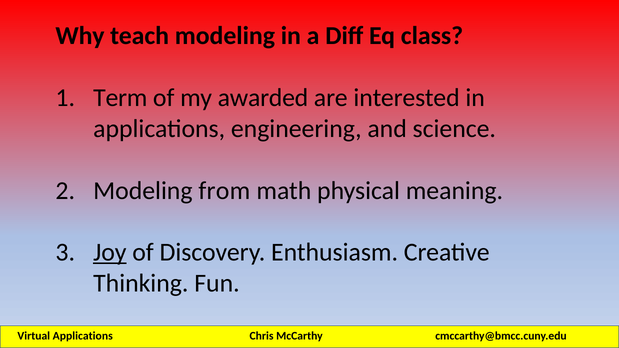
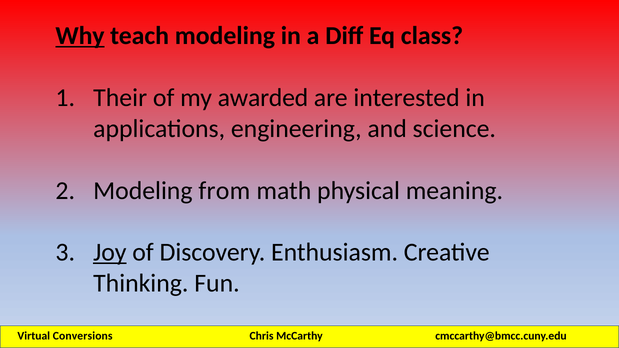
Why underline: none -> present
Term: Term -> Their
Virtual Applications: Applications -> Conversions
